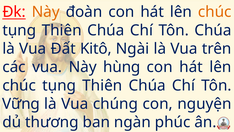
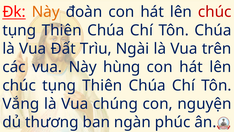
chúc at (215, 12) colour: orange -> red
Kitô: Kitô -> Trìu
Vững: Vững -> Vắng
